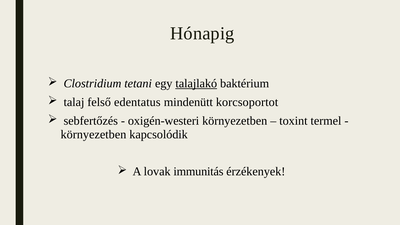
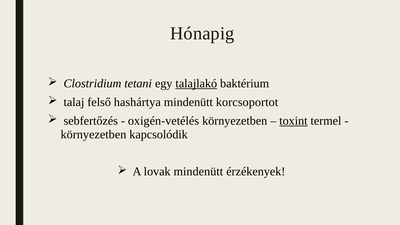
edentatus: edentatus -> hashártya
oxigén-westeri: oxigén-westeri -> oxigén-vetélés
toxint underline: none -> present
lovak immunitás: immunitás -> mindenütt
